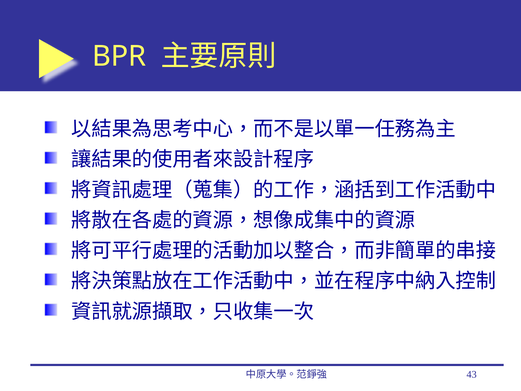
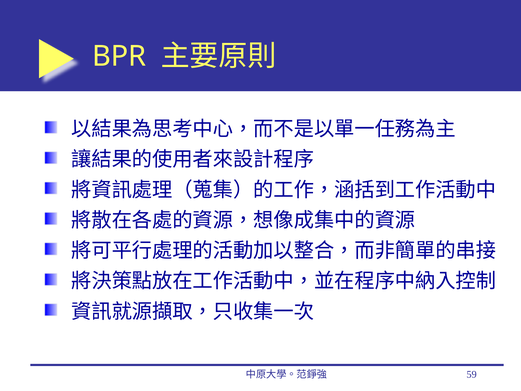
43: 43 -> 59
